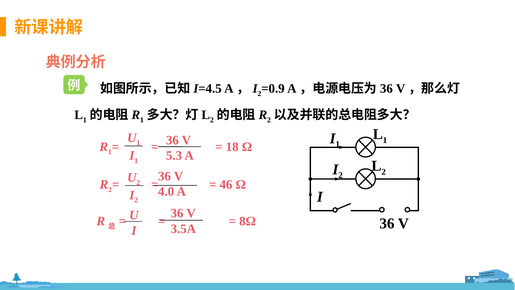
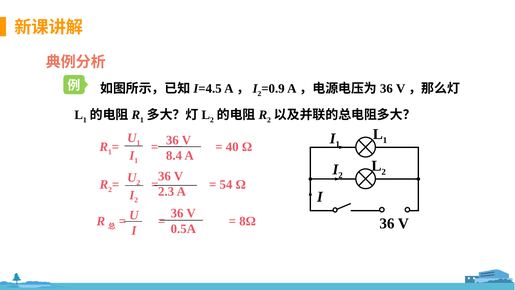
18: 18 -> 40
5.3: 5.3 -> 8.4
46: 46 -> 54
4.0: 4.0 -> 2.3
3.5A: 3.5A -> 0.5A
